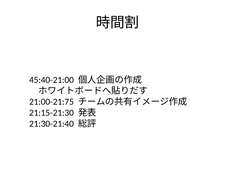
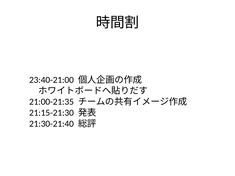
45:40-21:00: 45:40-21:00 -> 23:40-21:00
21:00-21:75: 21:00-21:75 -> 21:00-21:35
